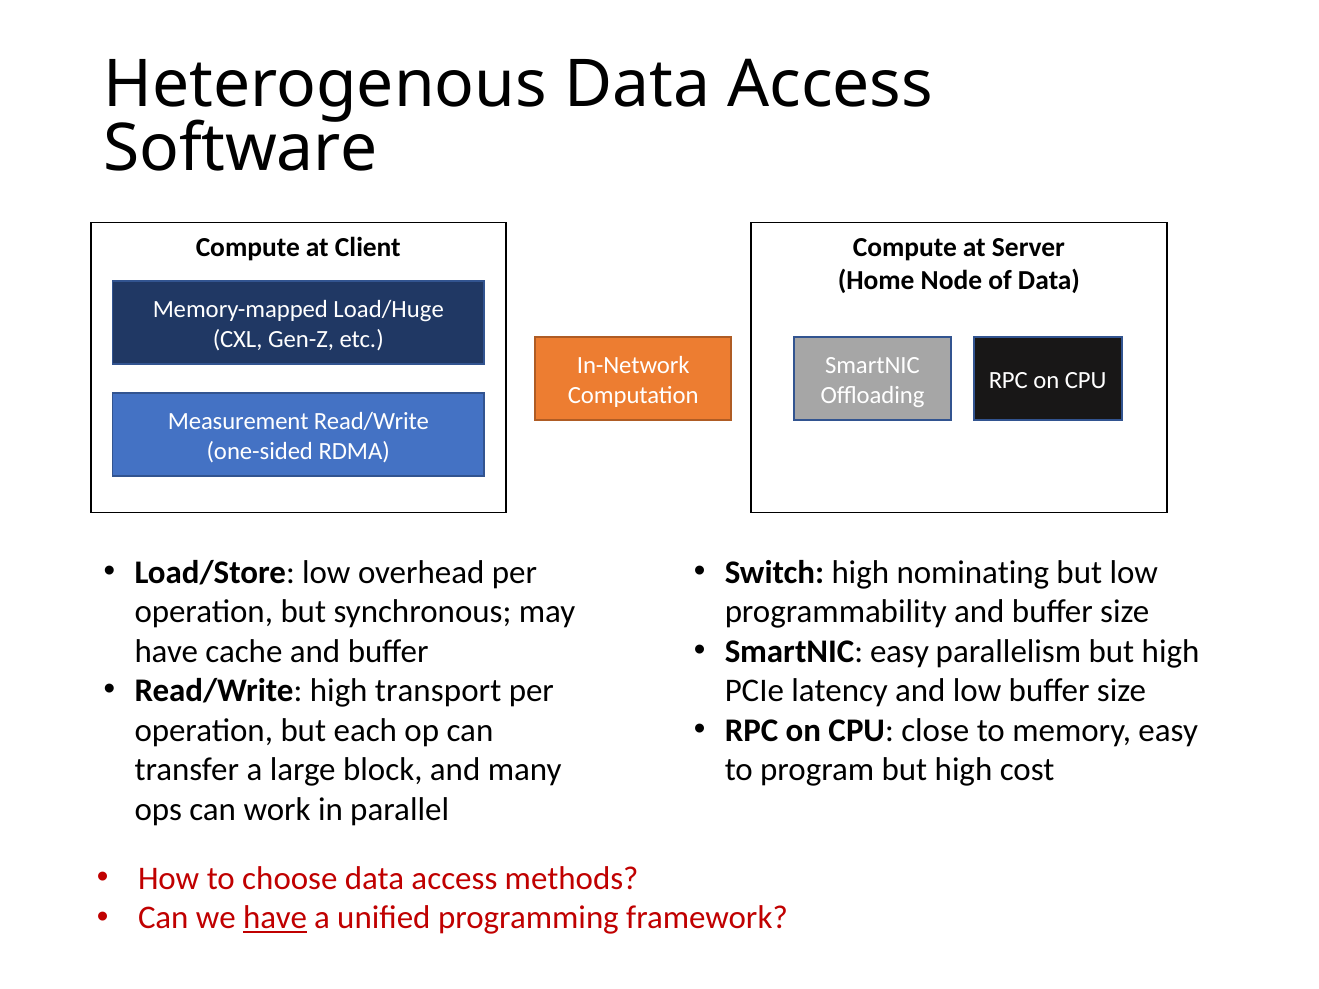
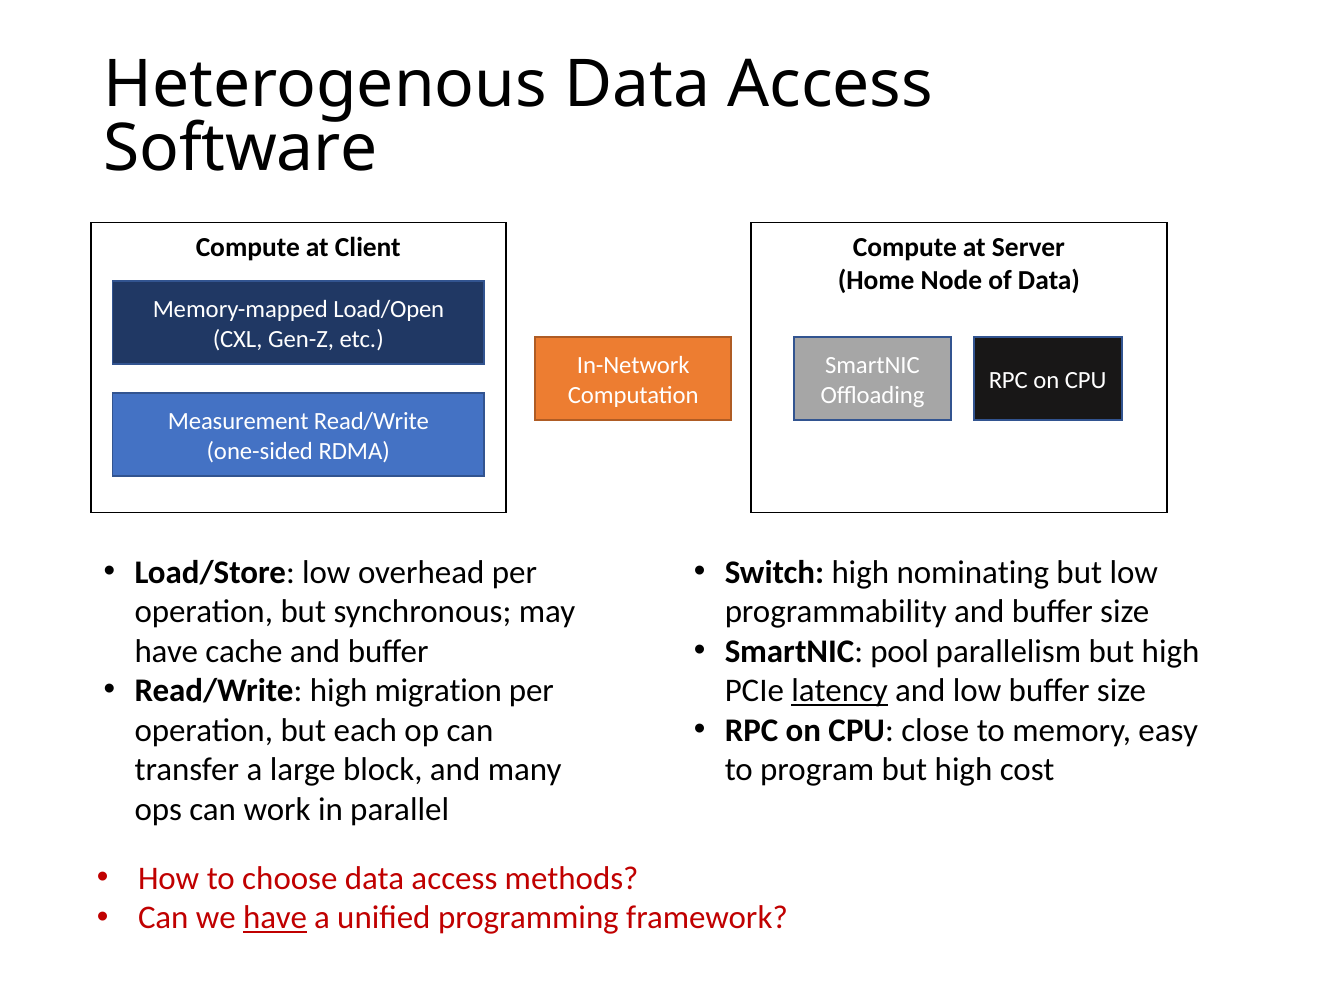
Load/Huge: Load/Huge -> Load/Open
SmartNIC easy: easy -> pool
transport: transport -> migration
latency underline: none -> present
